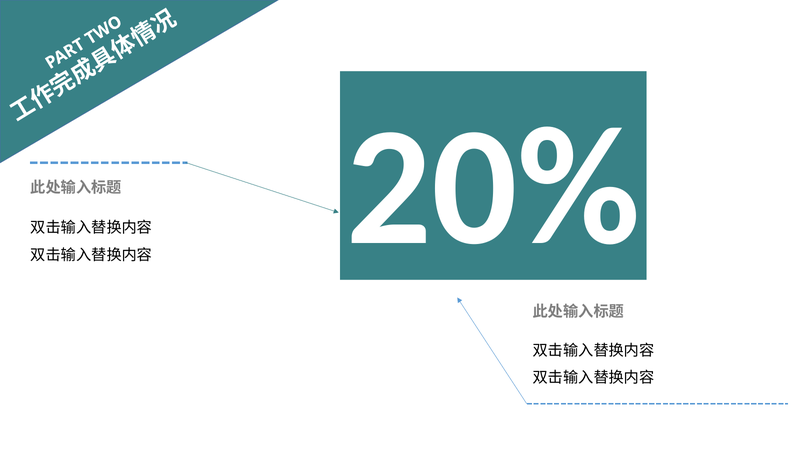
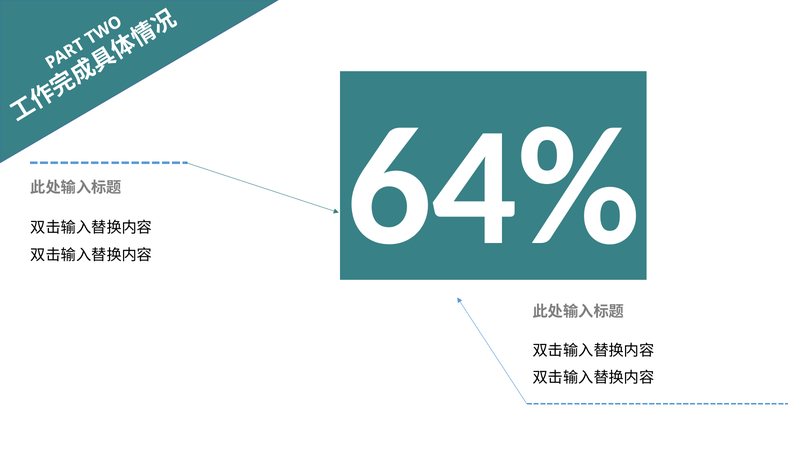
20%: 20% -> 64%
